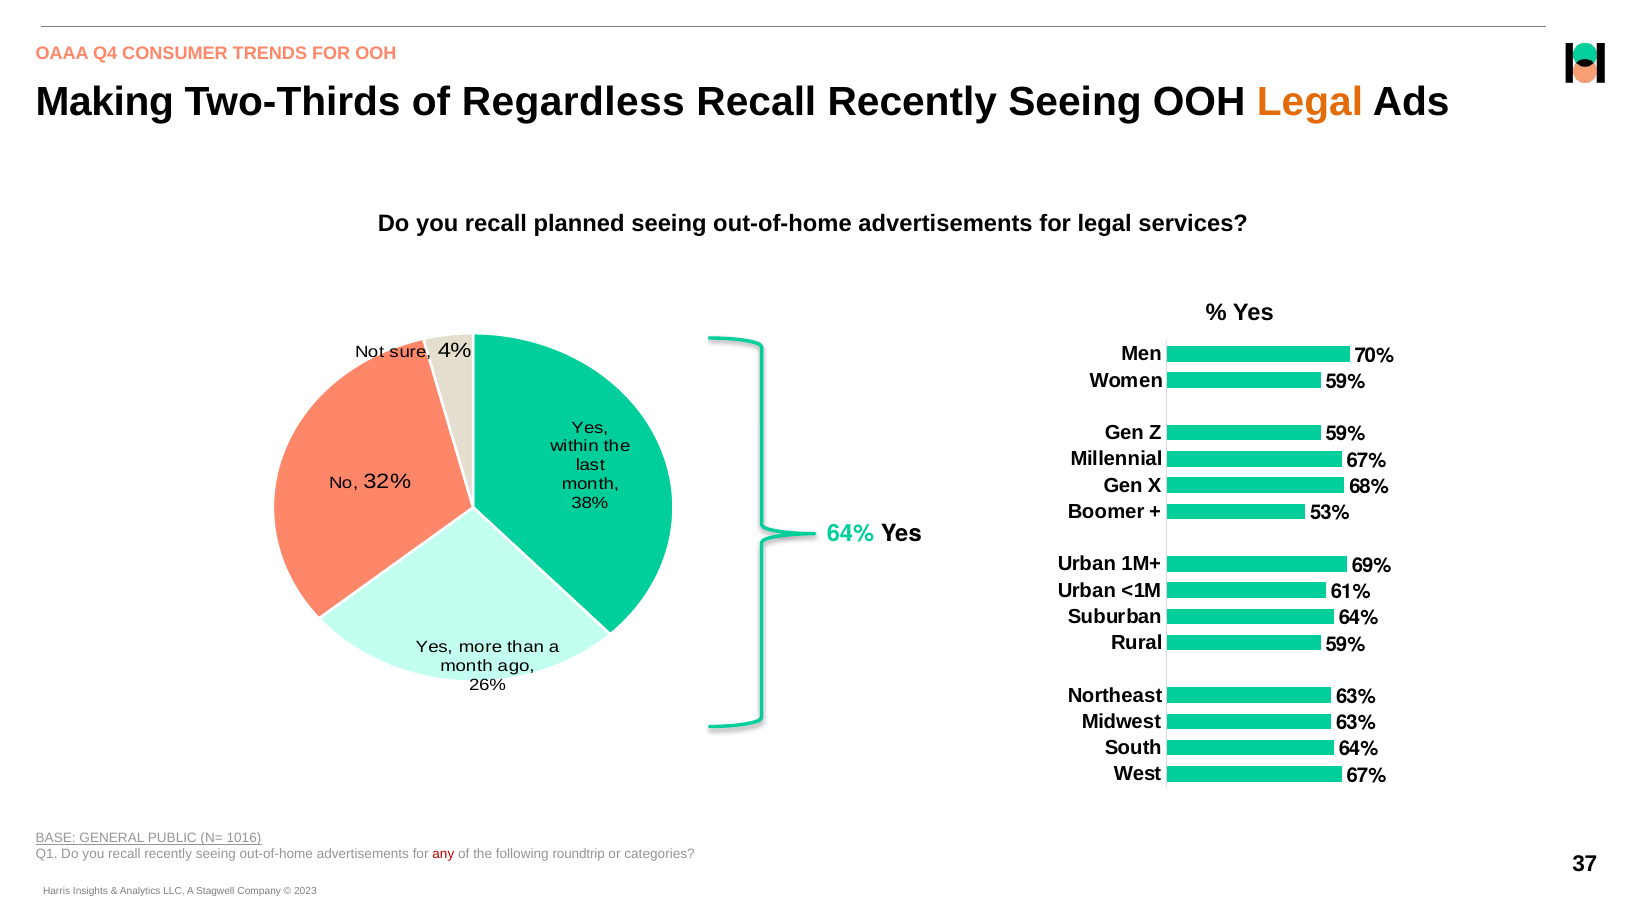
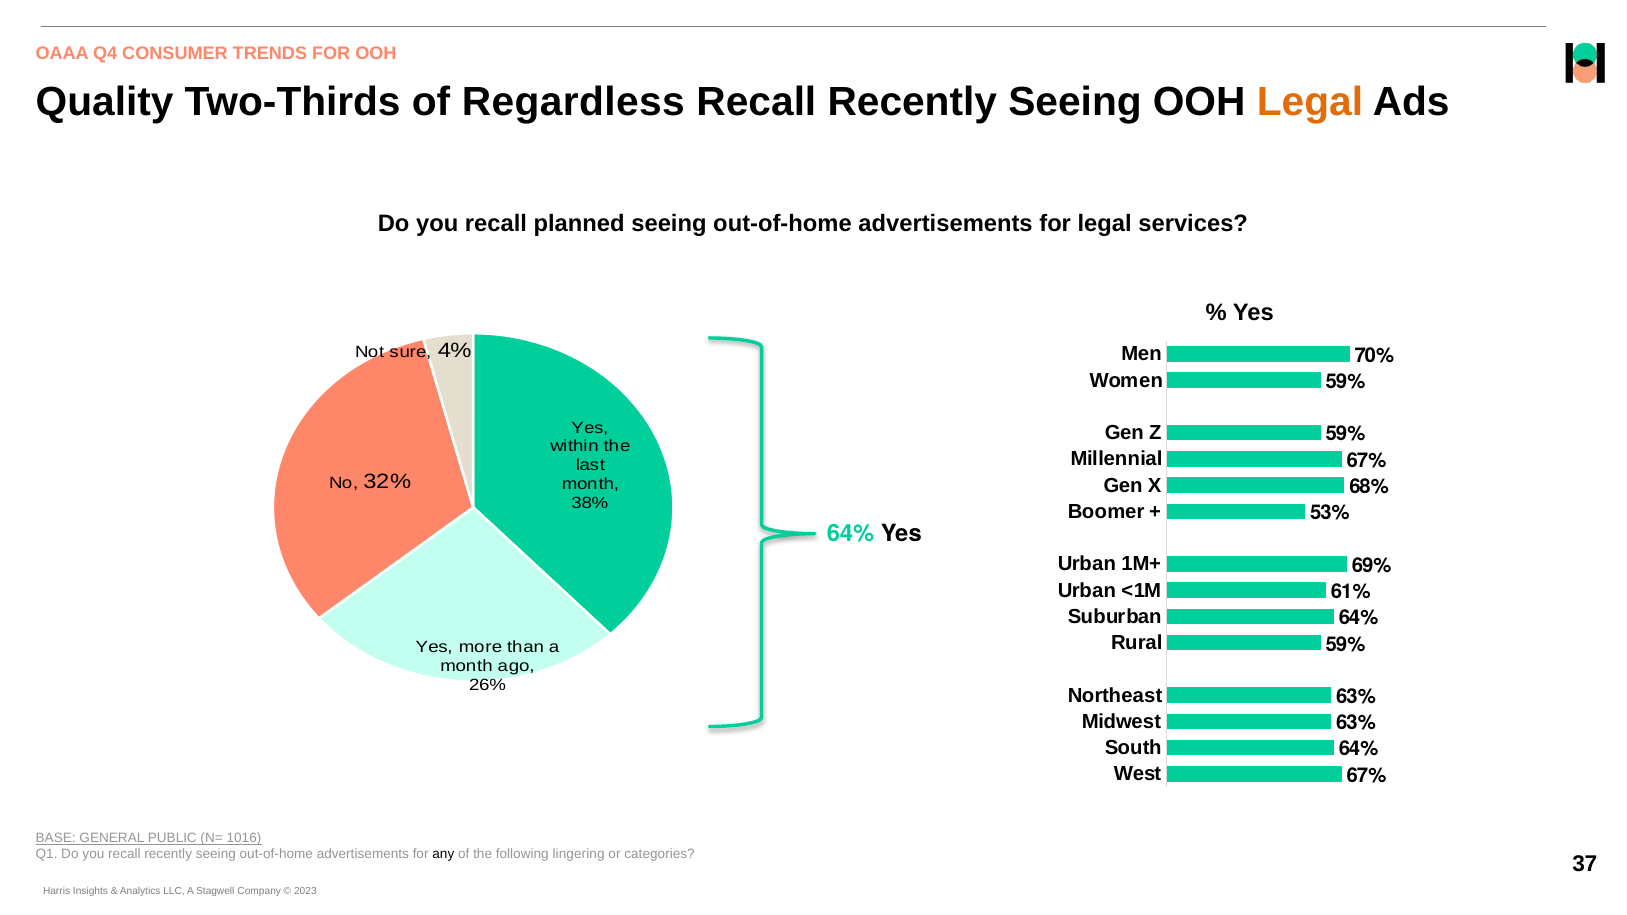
Making: Making -> Quality
any colour: red -> black
roundtrip: roundtrip -> lingering
